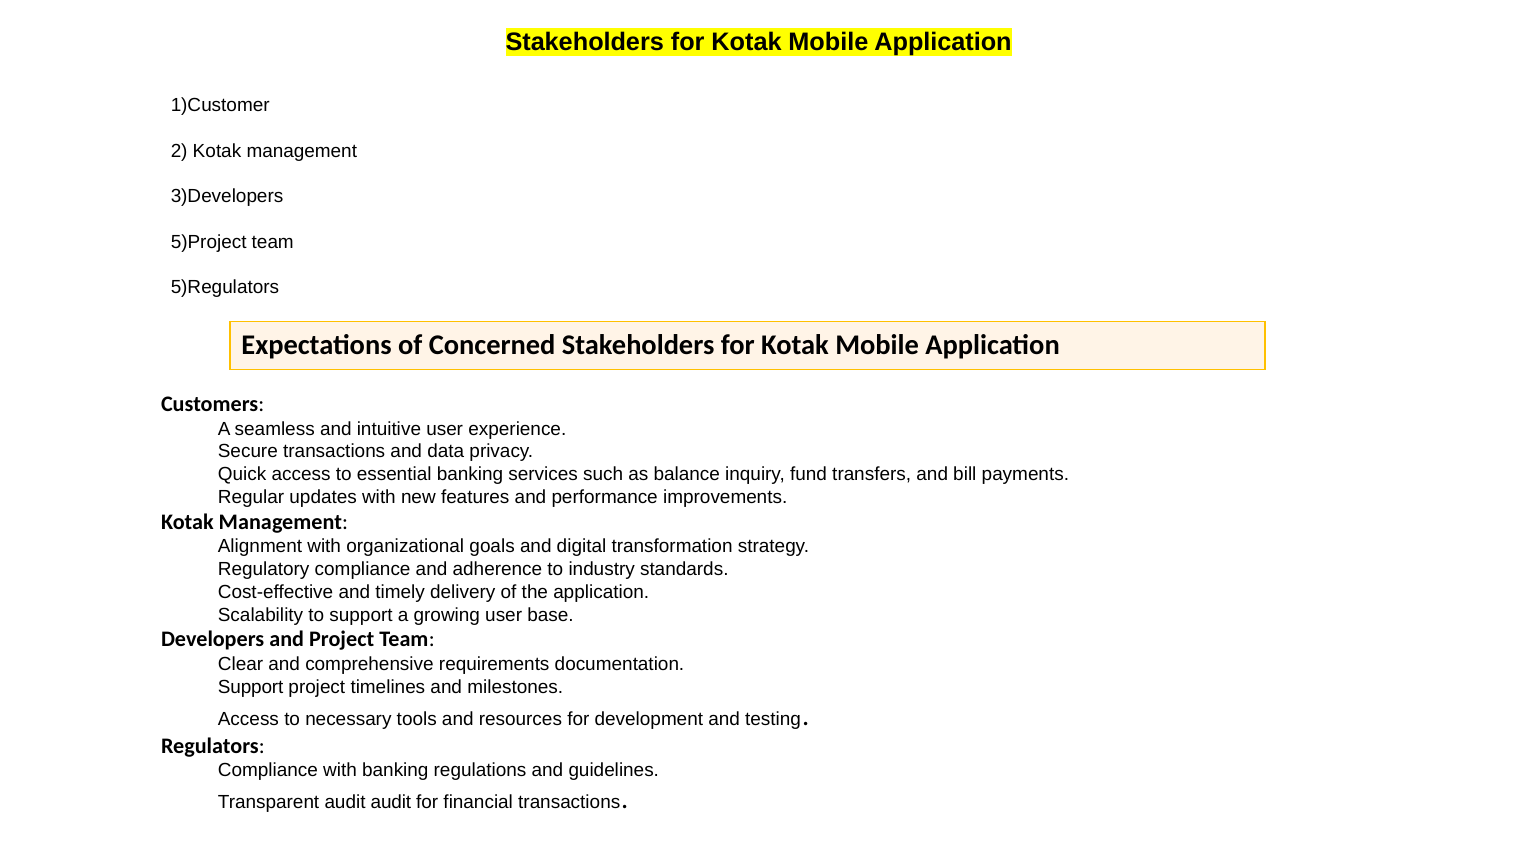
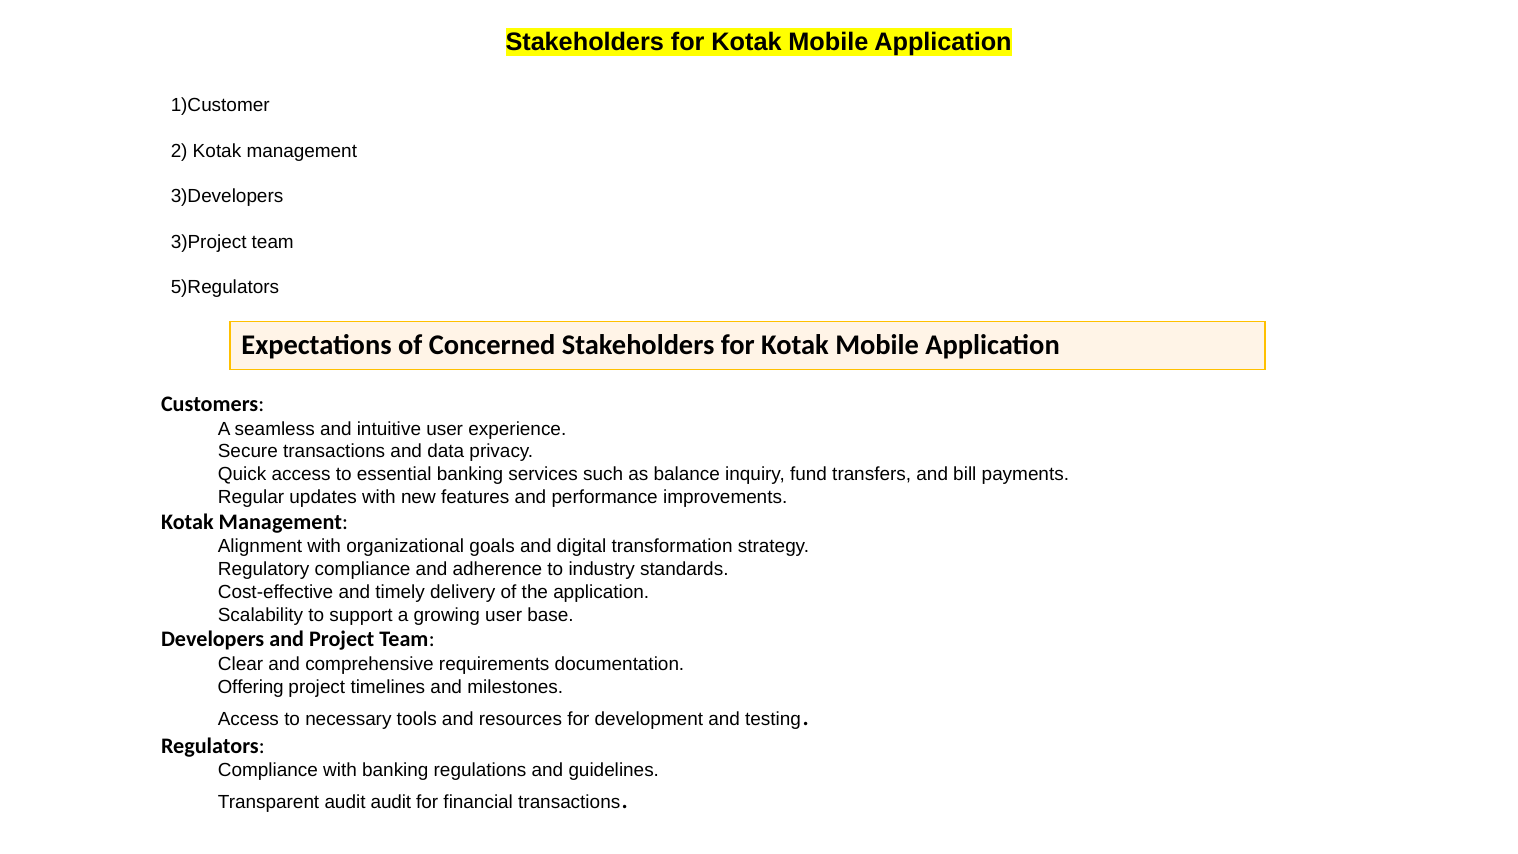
5)Project: 5)Project -> 3)Project
Support at (251, 687): Support -> Offering
